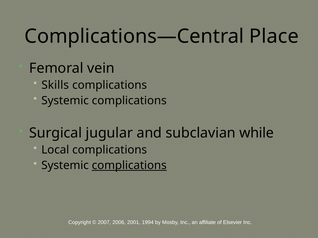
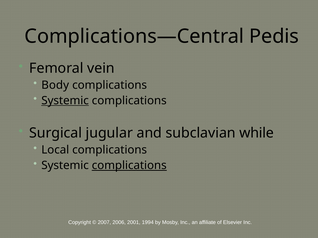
Place: Place -> Pedis
Skills: Skills -> Body
Systemic at (65, 101) underline: none -> present
